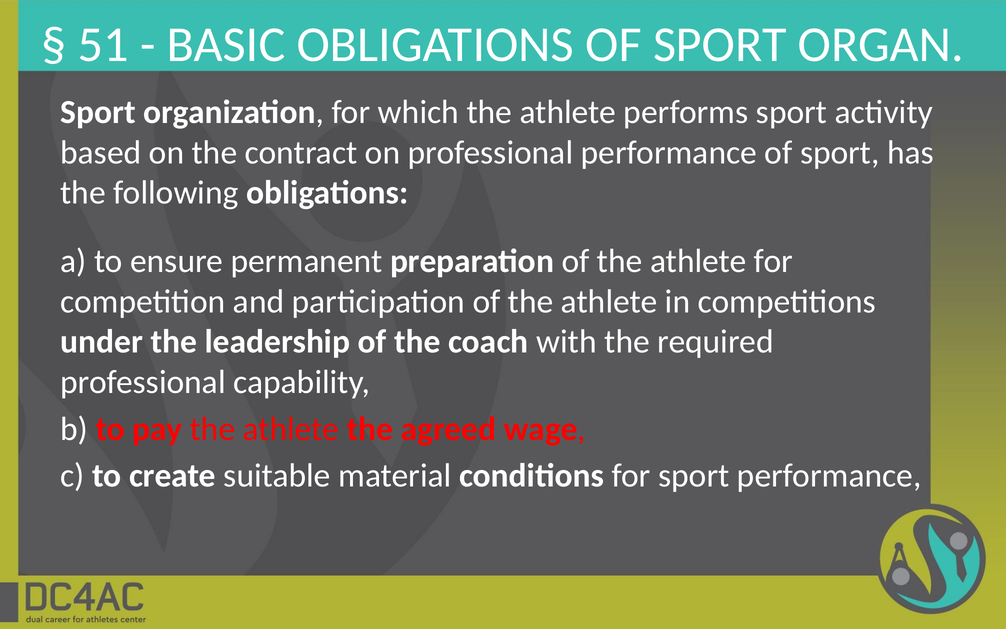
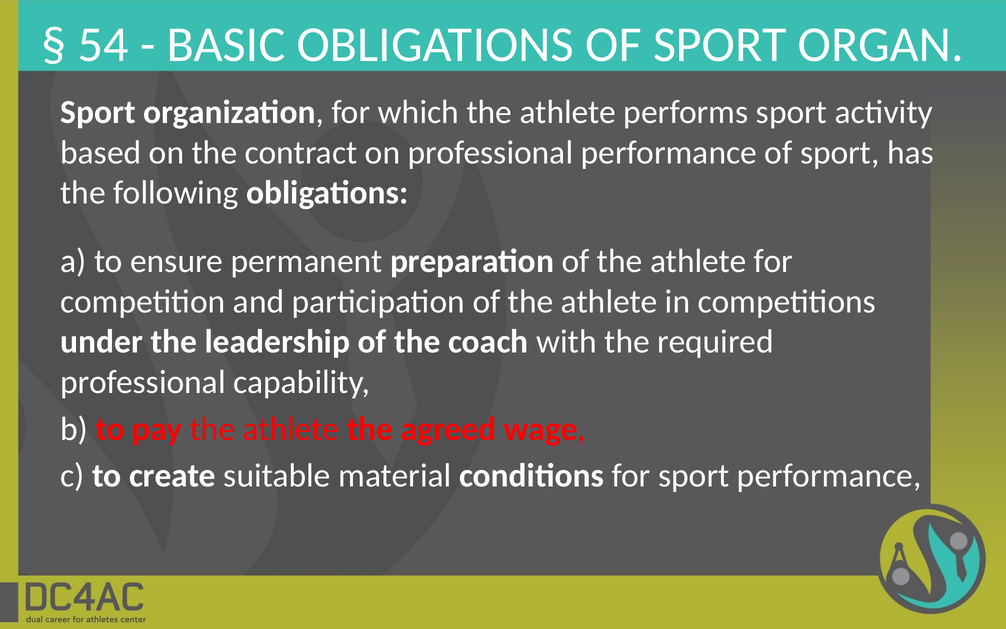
51: 51 -> 54
